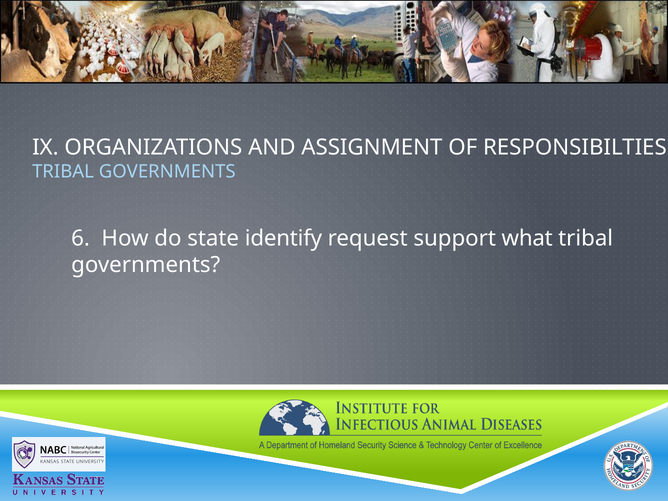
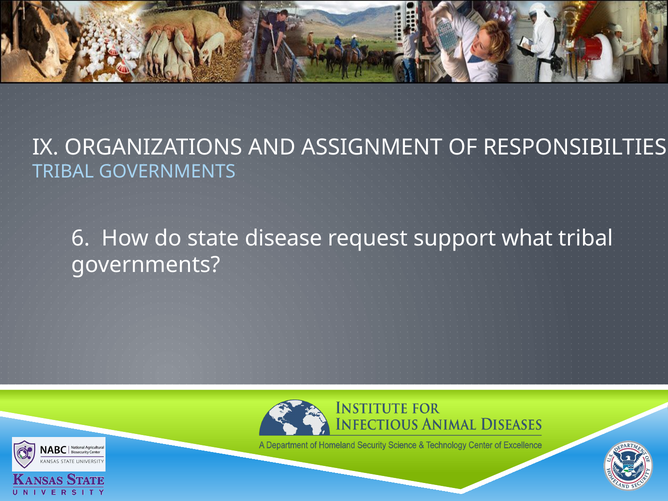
identify: identify -> disease
